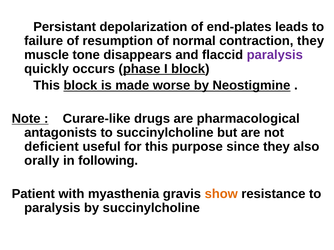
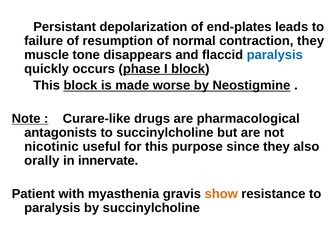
paralysis at (275, 55) colour: purple -> blue
deficient: deficient -> nicotinic
following: following -> innervate
